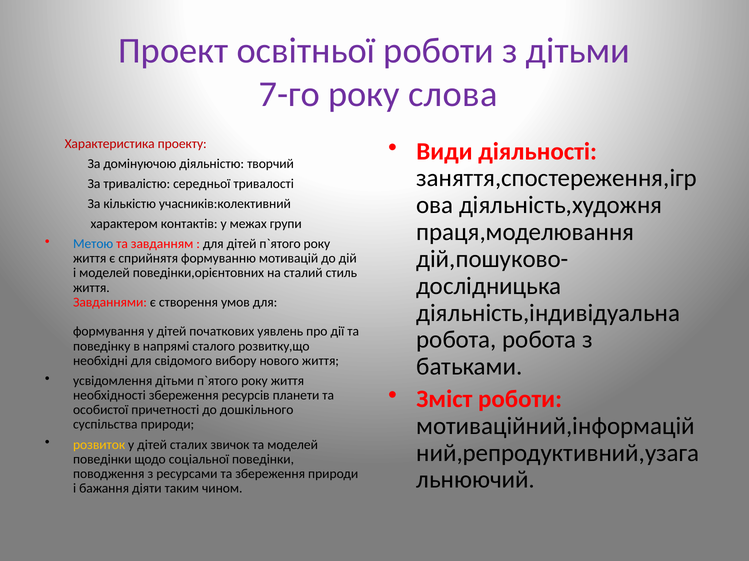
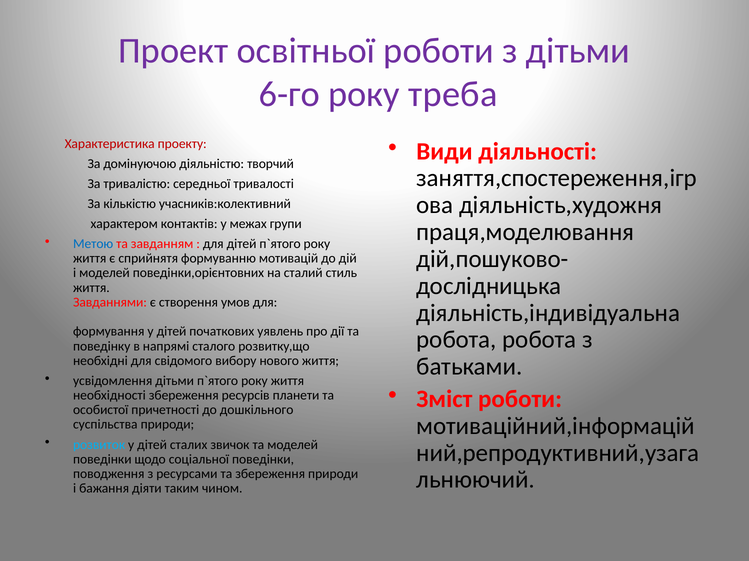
7-го: 7-го -> 6-го
слова: слова -> треба
розвиток colour: yellow -> light blue
